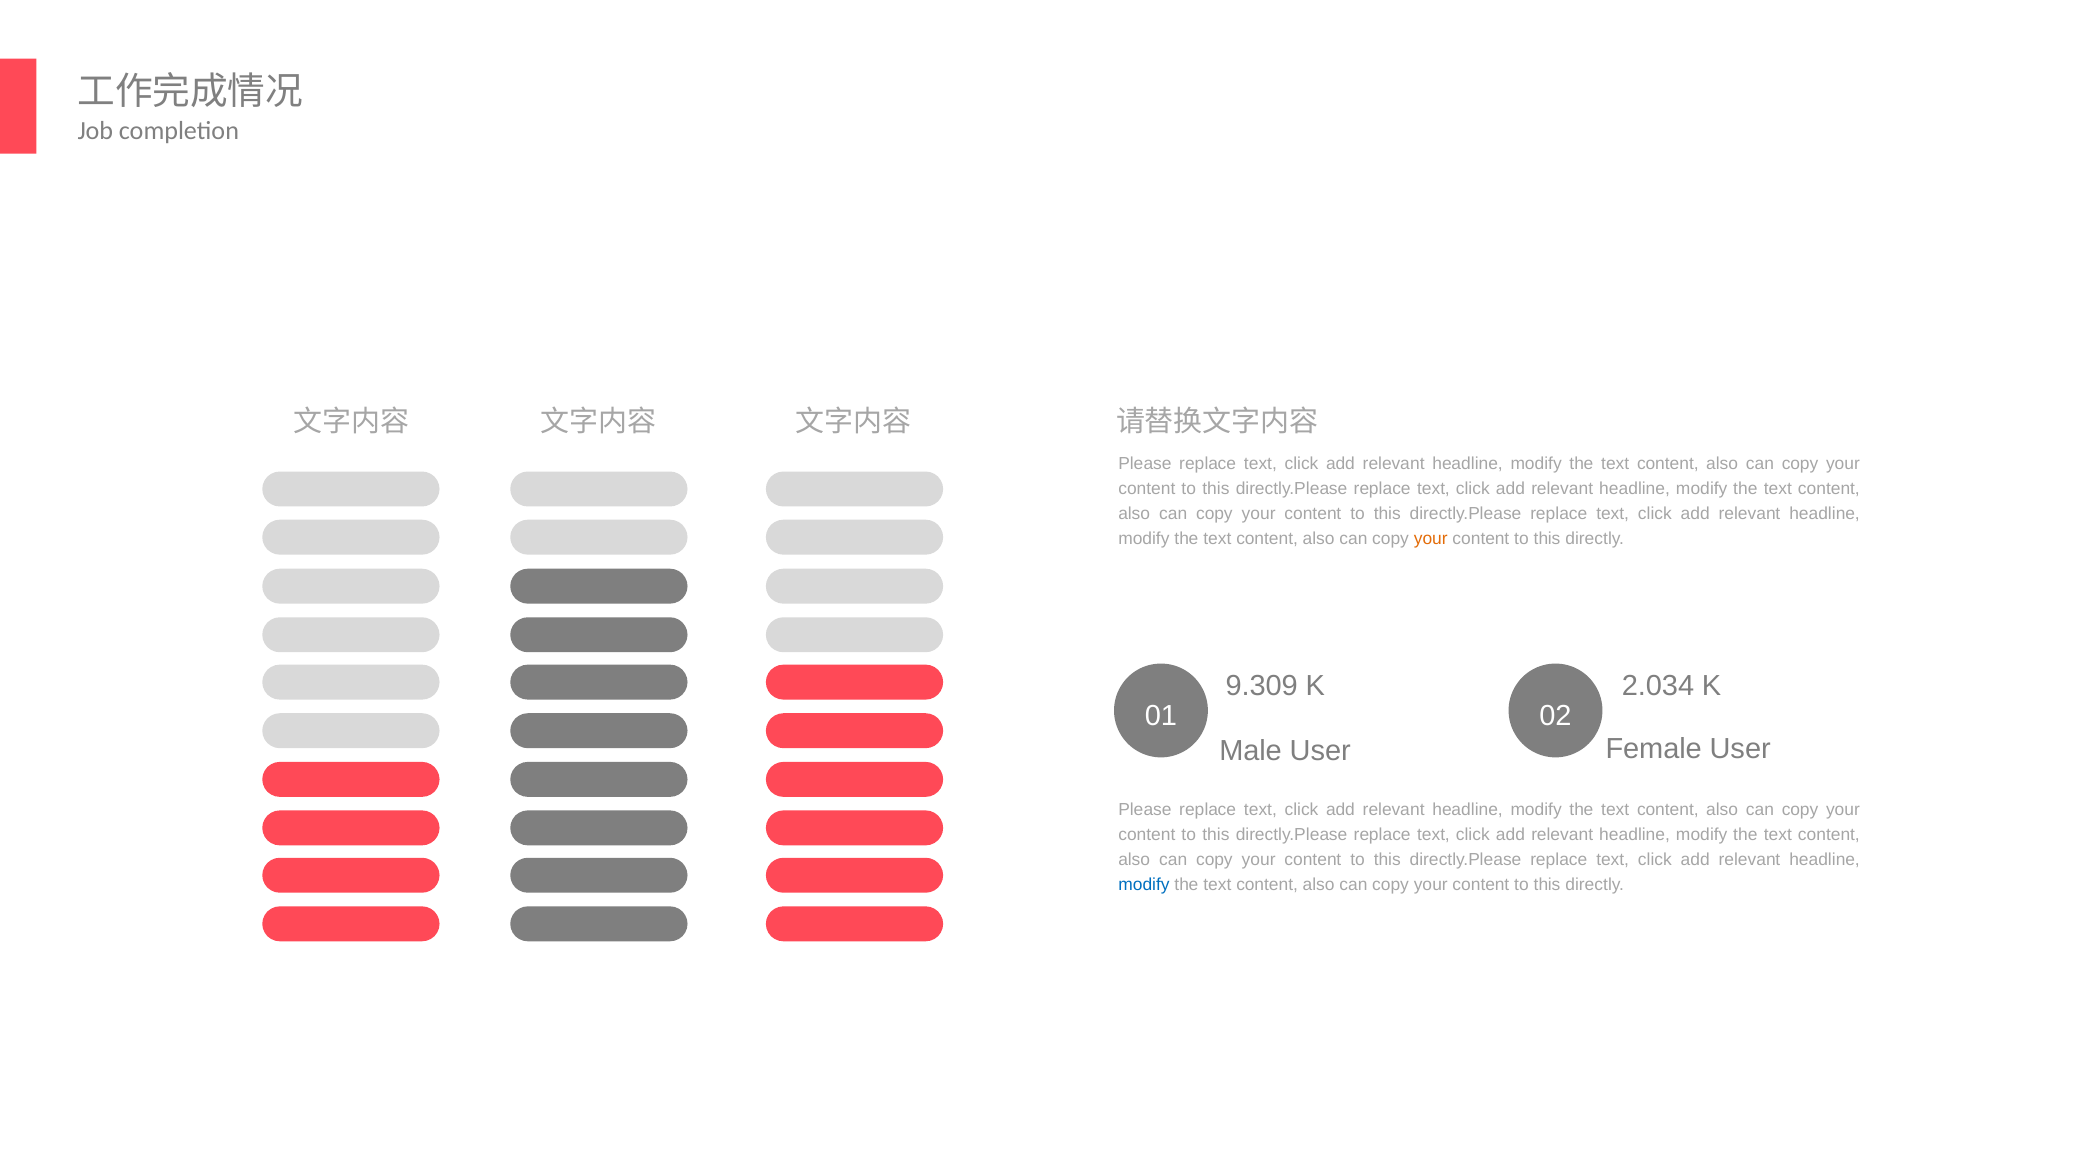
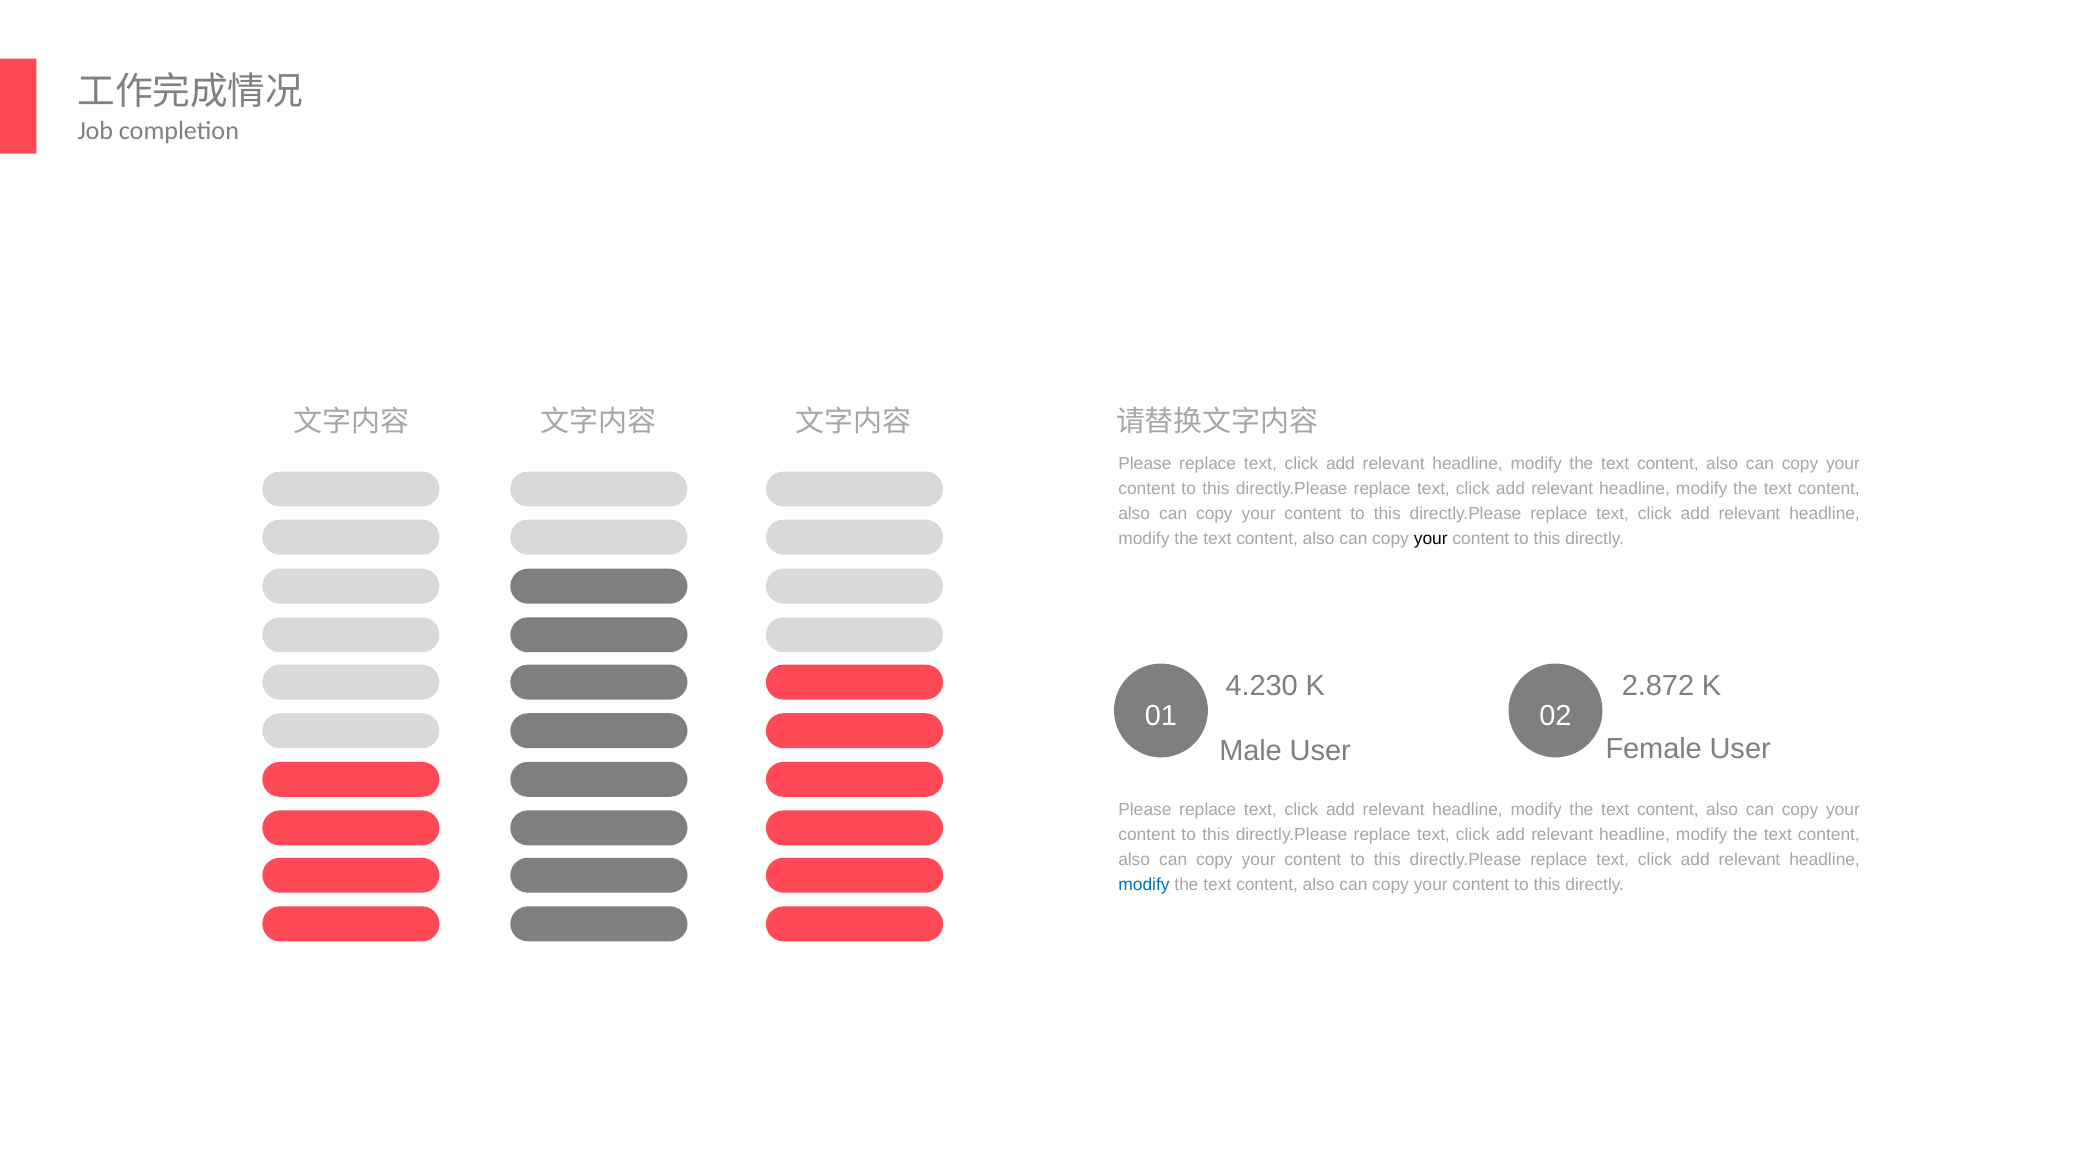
your at (1431, 539) colour: orange -> black
9.309: 9.309 -> 4.230
2.034: 2.034 -> 2.872
